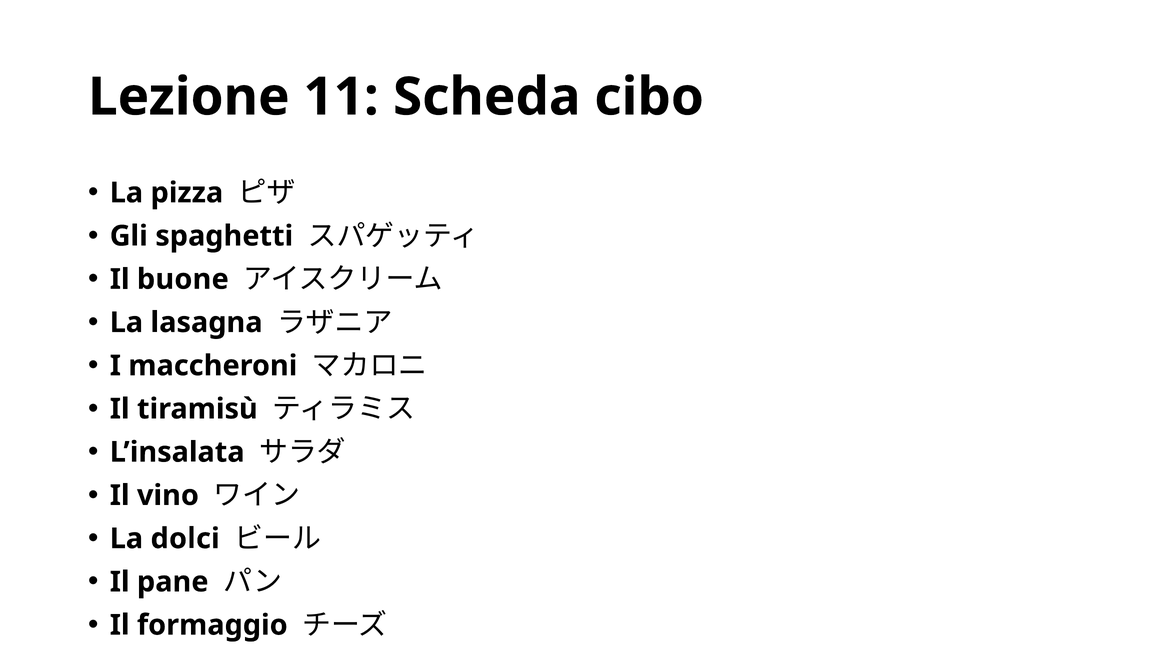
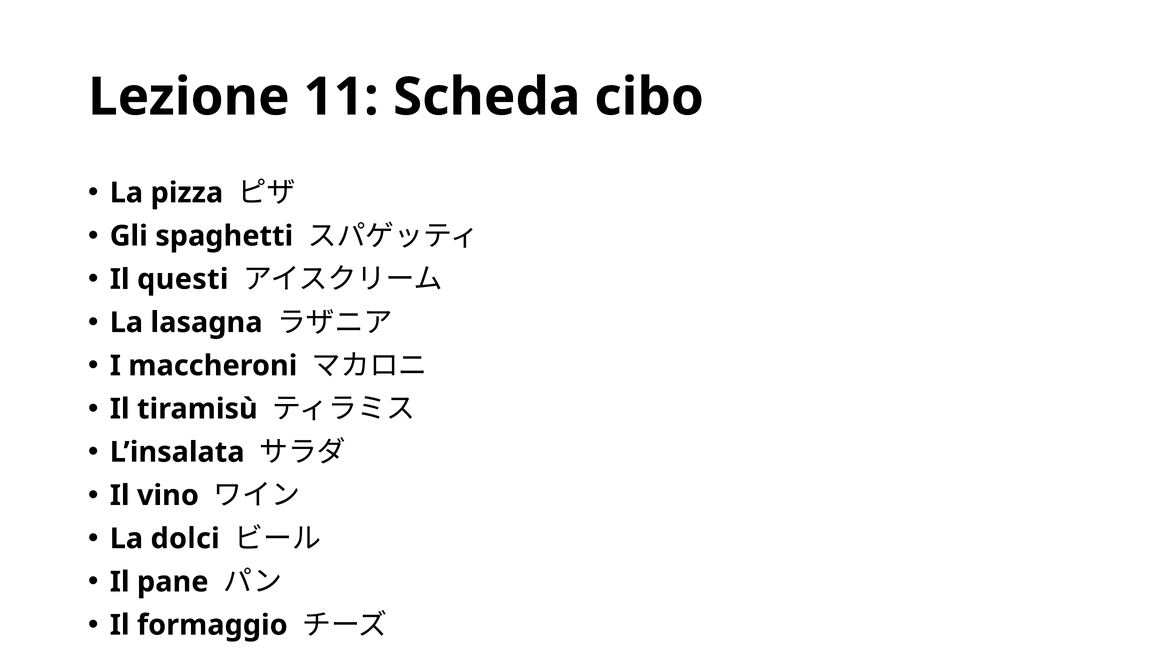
buone: buone -> questi
